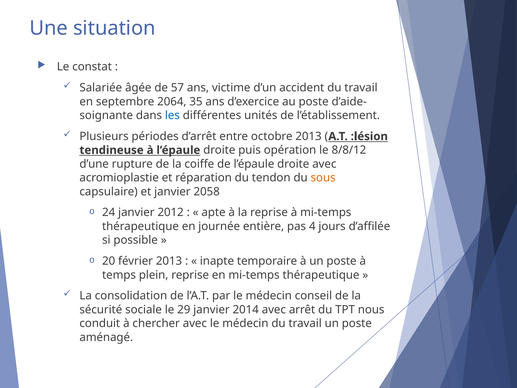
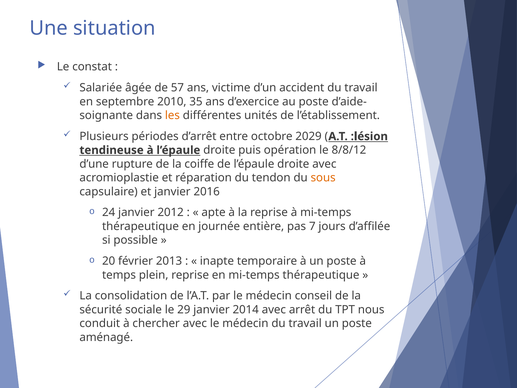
2064: 2064 -> 2010
les colour: blue -> orange
octobre 2013: 2013 -> 2029
2058: 2058 -> 2016
4: 4 -> 7
